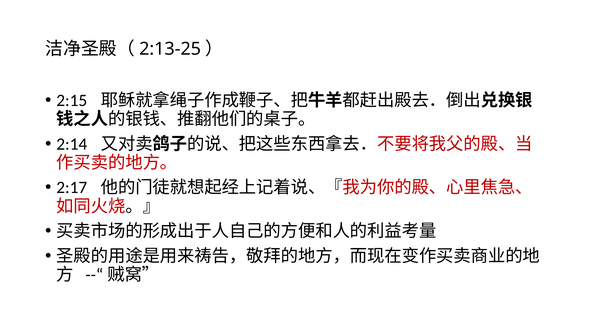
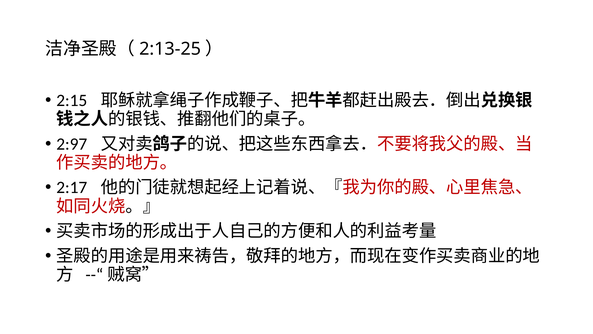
2:14: 2:14 -> 2:97
